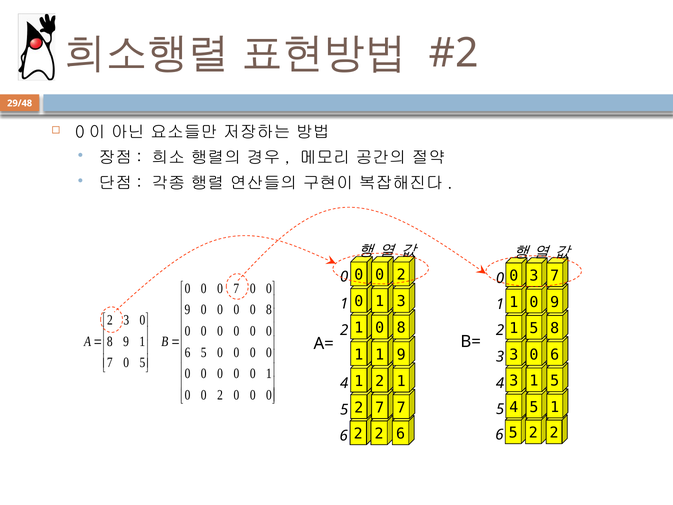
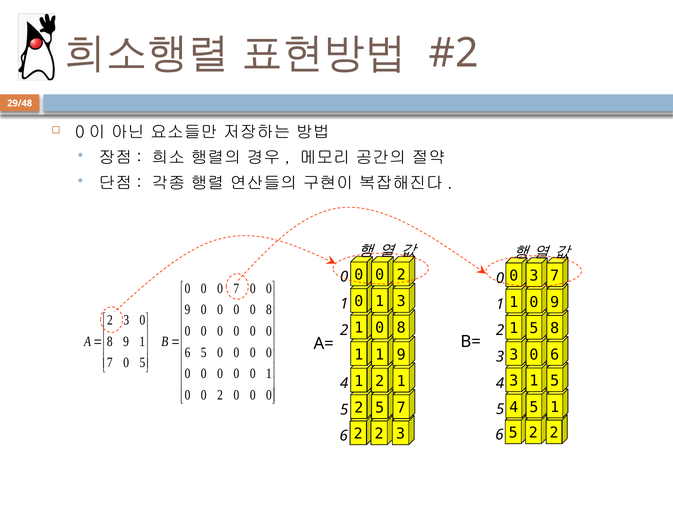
7 at (380, 408): 7 -> 5
6 at (401, 434): 6 -> 3
